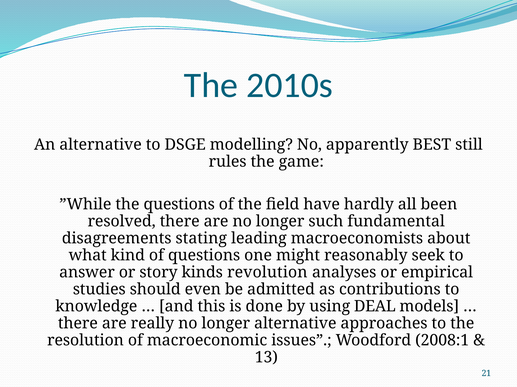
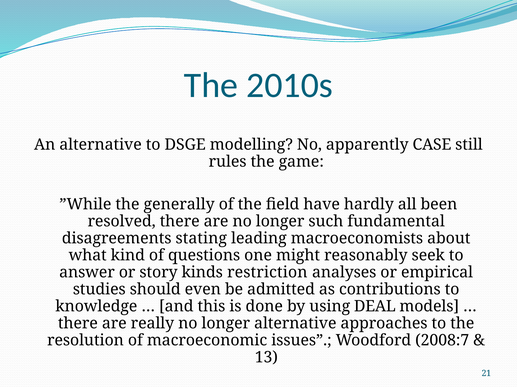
BEST: BEST -> CASE
the questions: questions -> generally
revolution: revolution -> restriction
2008:1: 2008:1 -> 2008:7
